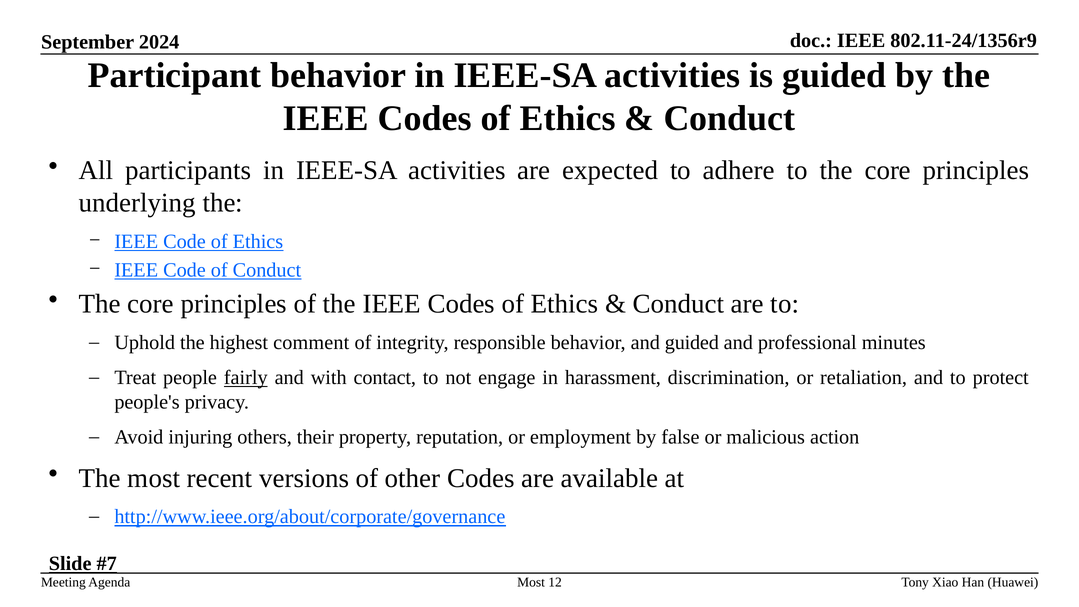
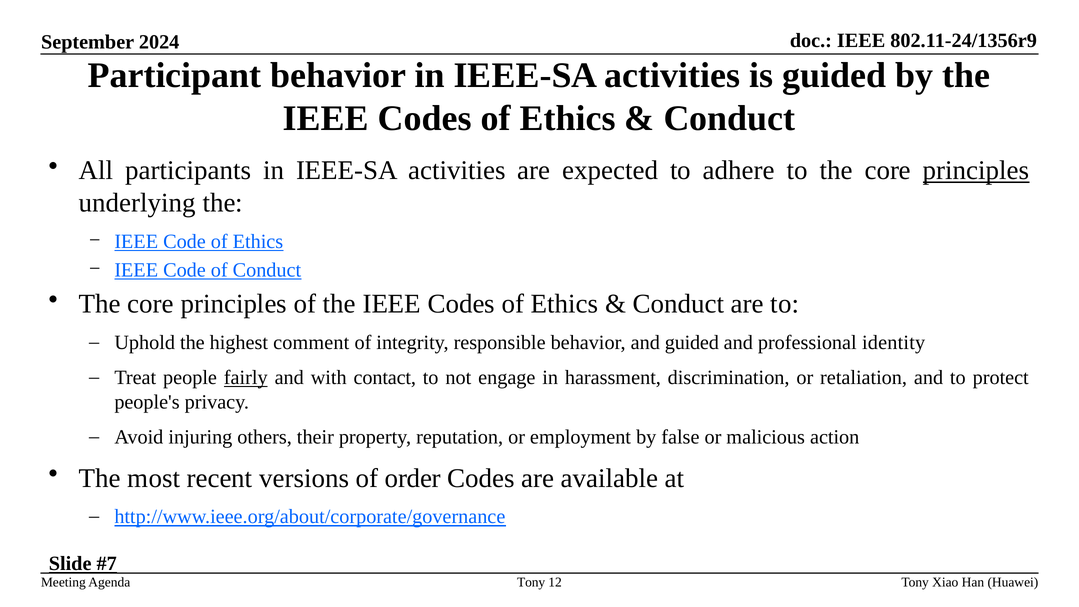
principles at (976, 171) underline: none -> present
minutes: minutes -> identity
other: other -> order
Most at (531, 582): Most -> Tony
